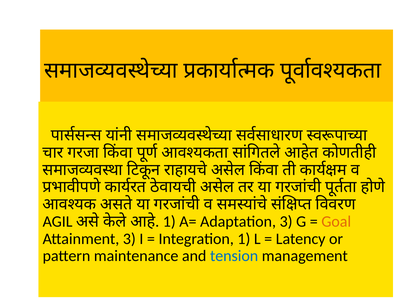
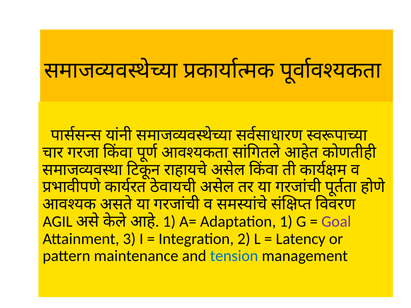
Adaptation 3: 3 -> 1
Goal colour: orange -> purple
Integration 1: 1 -> 2
